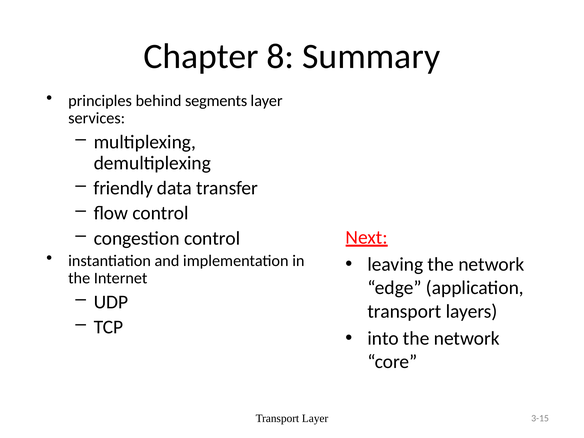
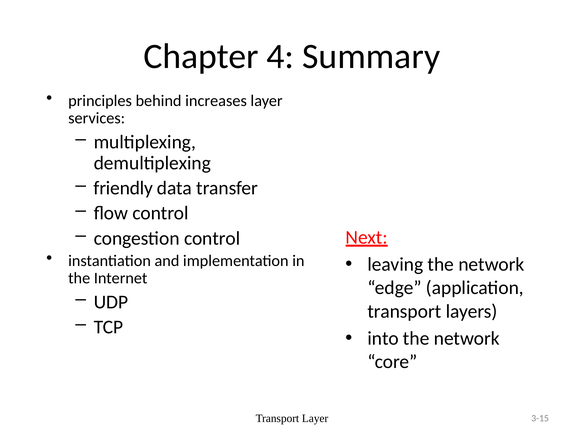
8: 8 -> 4
segments: segments -> increases
